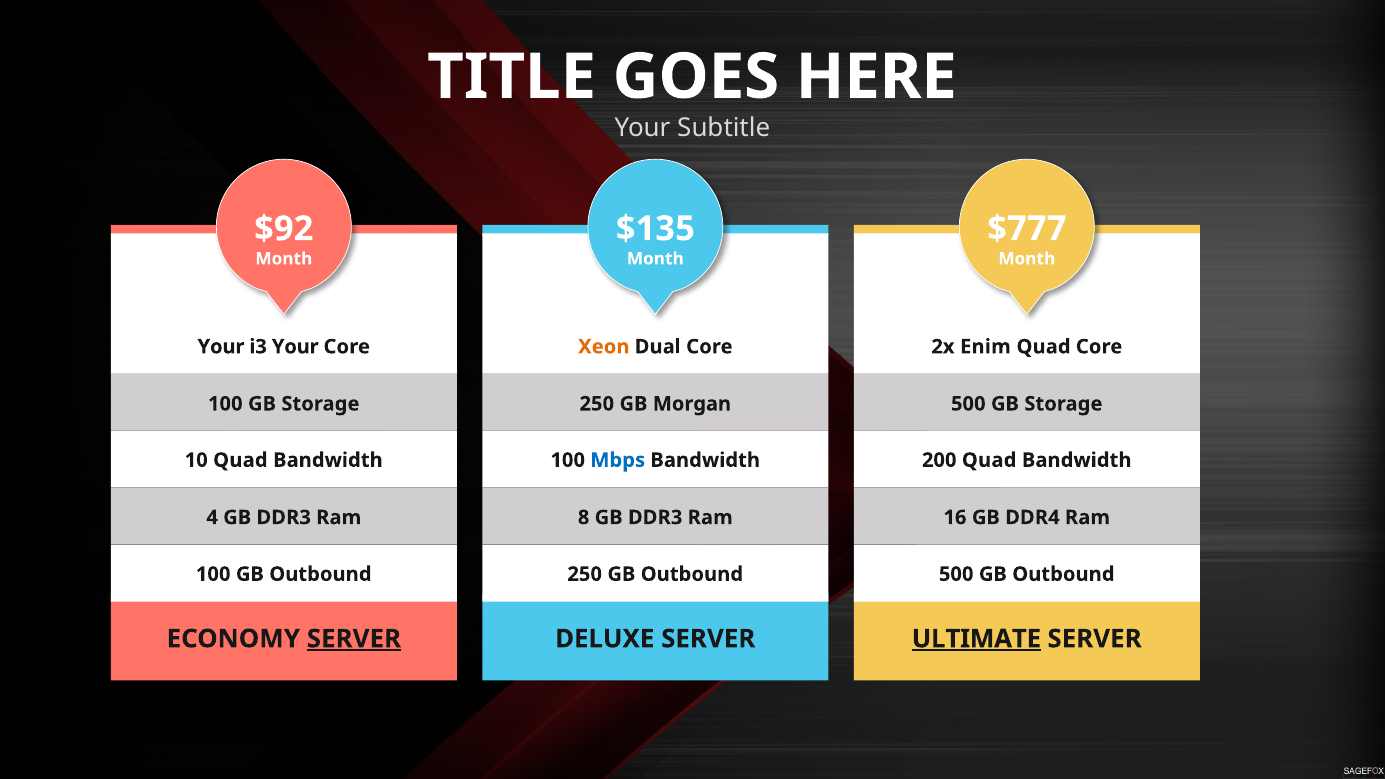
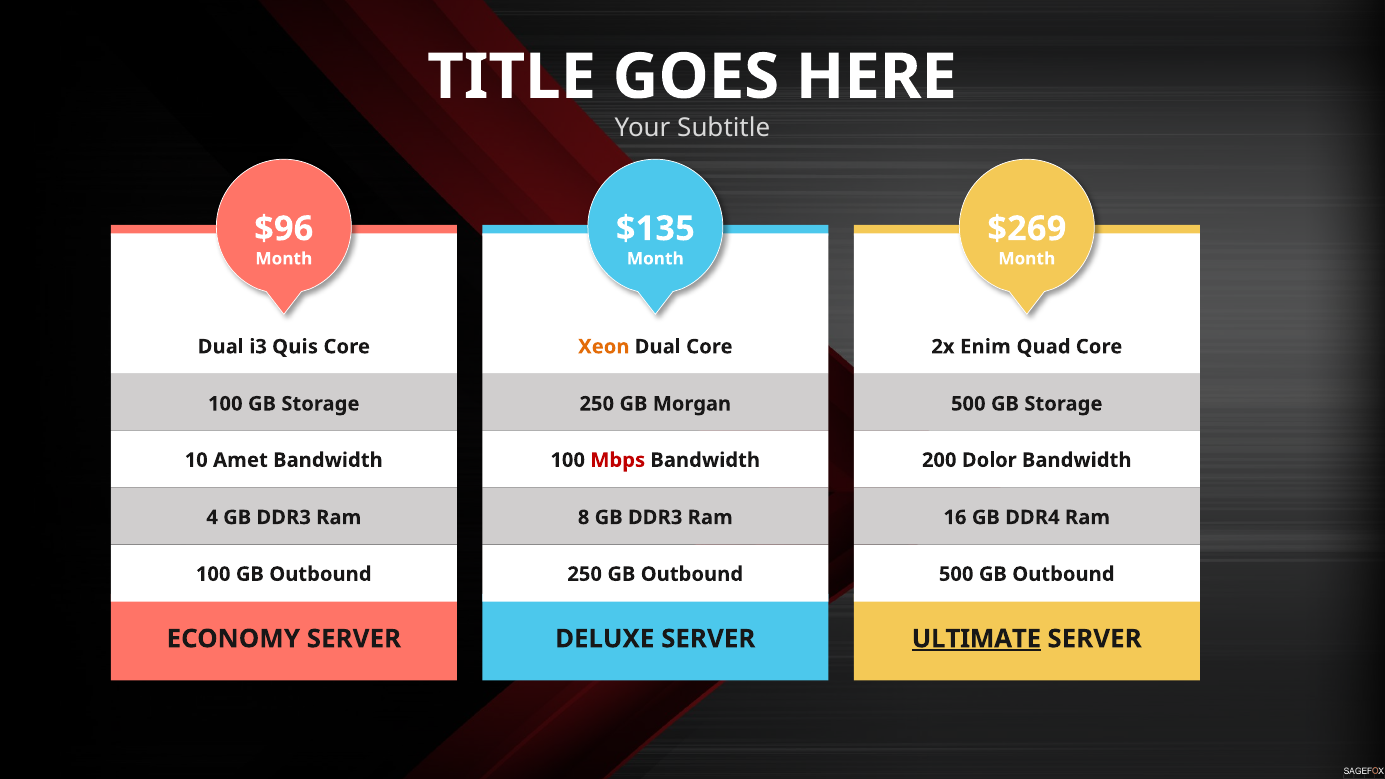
$92: $92 -> $96
$777: $777 -> $269
Your at (221, 347): Your -> Dual
i3 Your: Your -> Quis
10 Quad: Quad -> Amet
Mbps colour: blue -> red
200 Quad: Quad -> Dolor
SERVER at (354, 639) underline: present -> none
